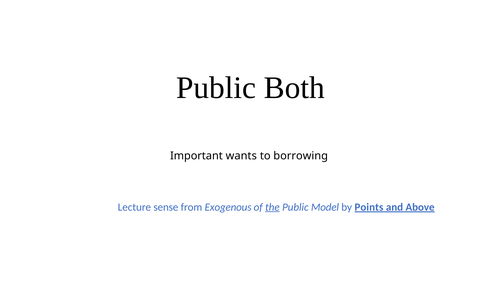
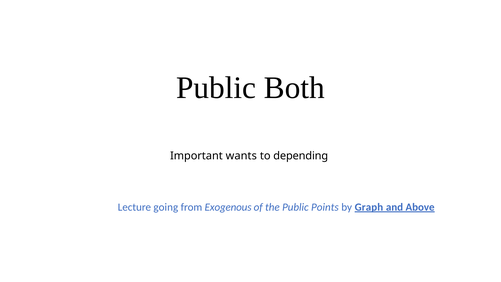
borrowing: borrowing -> depending
sense: sense -> going
the underline: present -> none
Model: Model -> Points
Points: Points -> Graph
